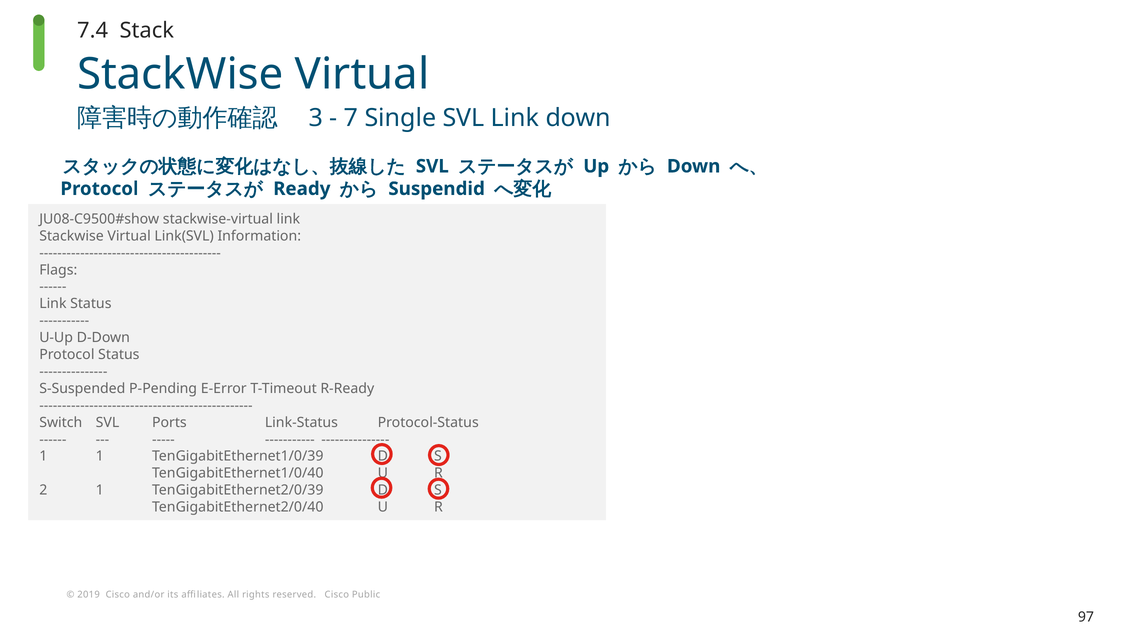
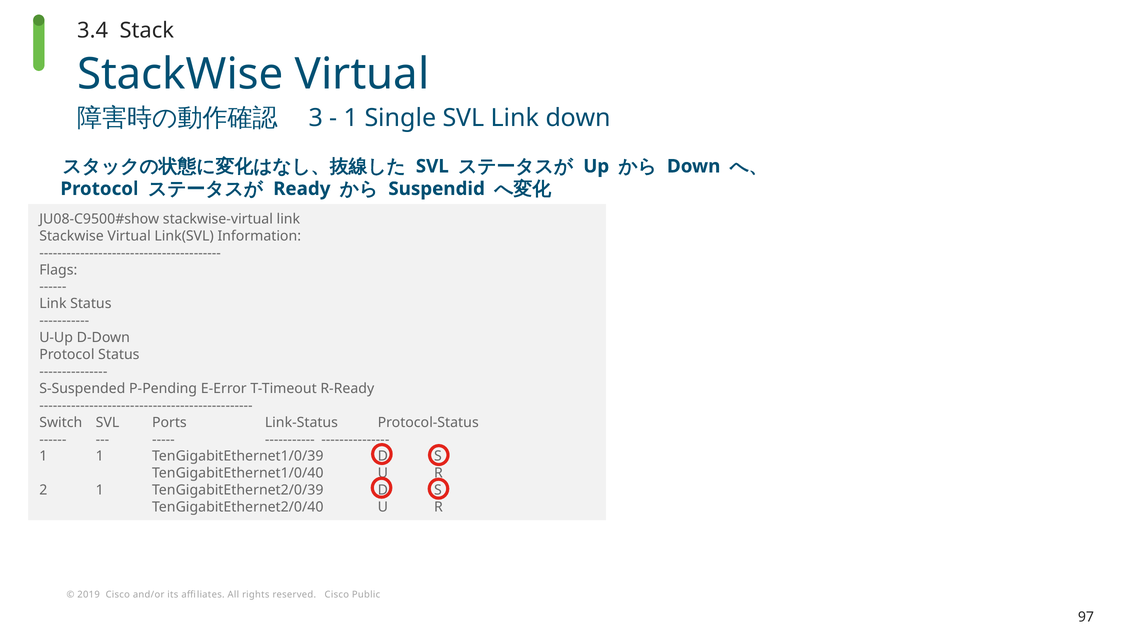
7.4: 7.4 -> 3.4
7 at (351, 118): 7 -> 1
